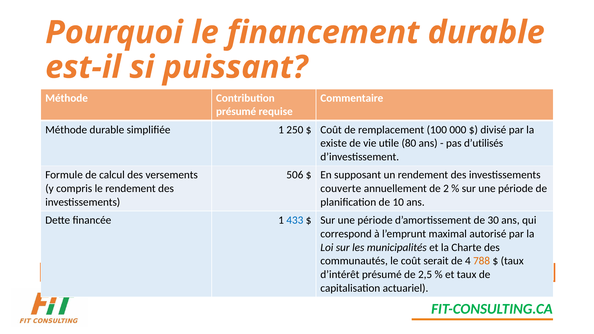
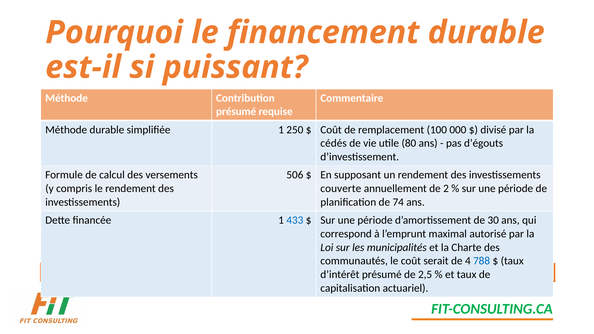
existe: existe -> cédés
d’utilisés: d’utilisés -> d’égouts
10: 10 -> 74
788 colour: orange -> blue
